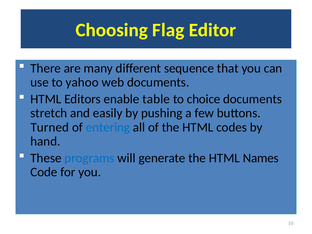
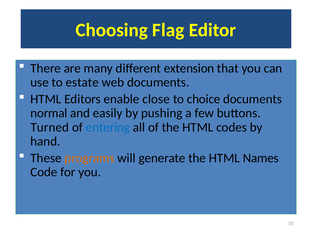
sequence: sequence -> extension
yahoo: yahoo -> estate
table: table -> close
stretch: stretch -> normal
programs colour: blue -> orange
